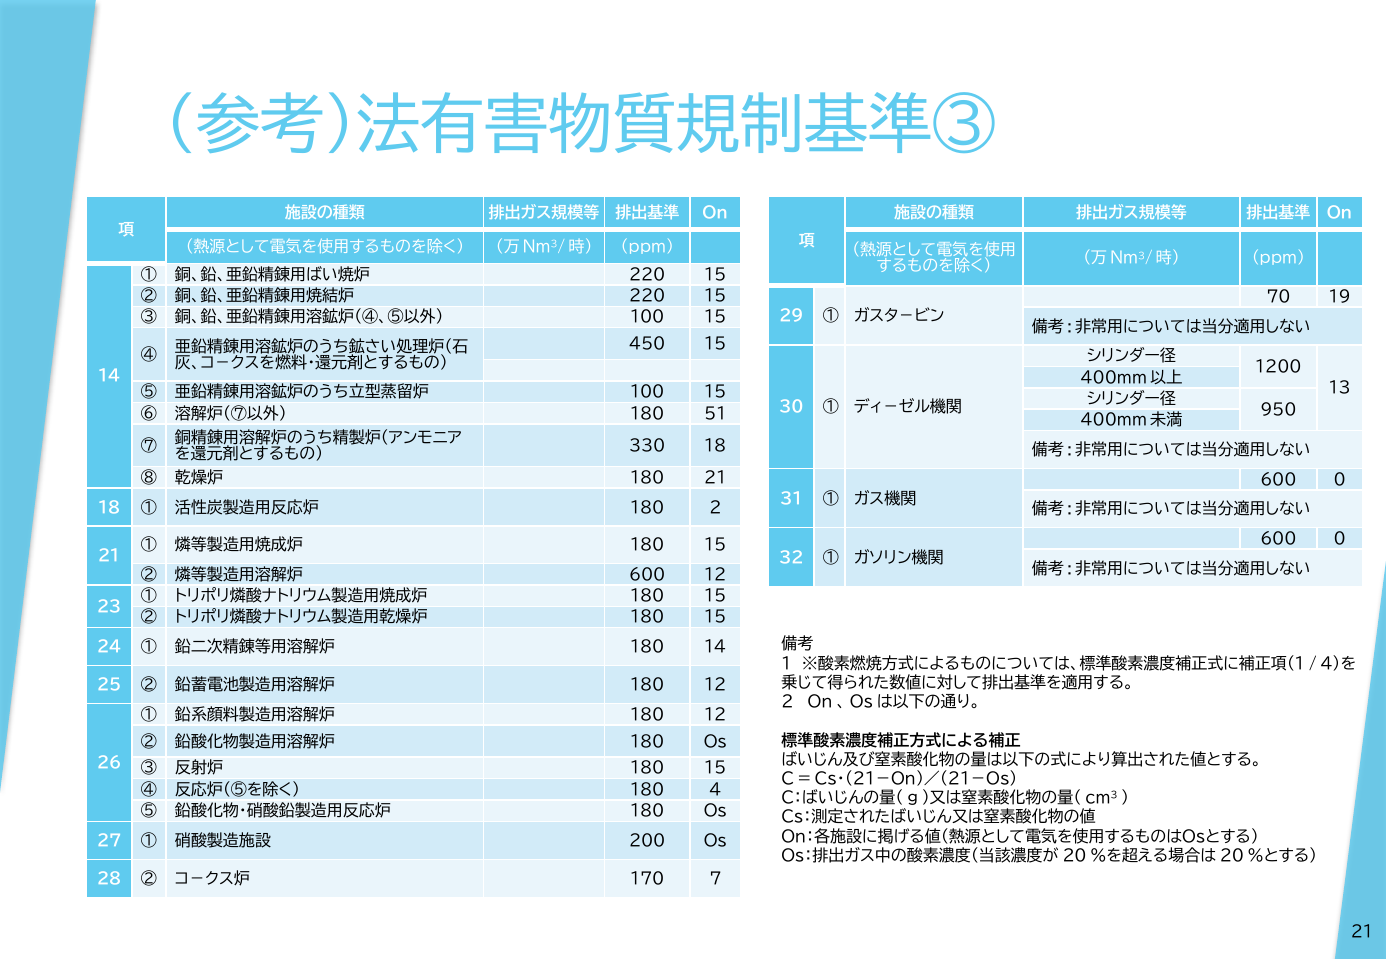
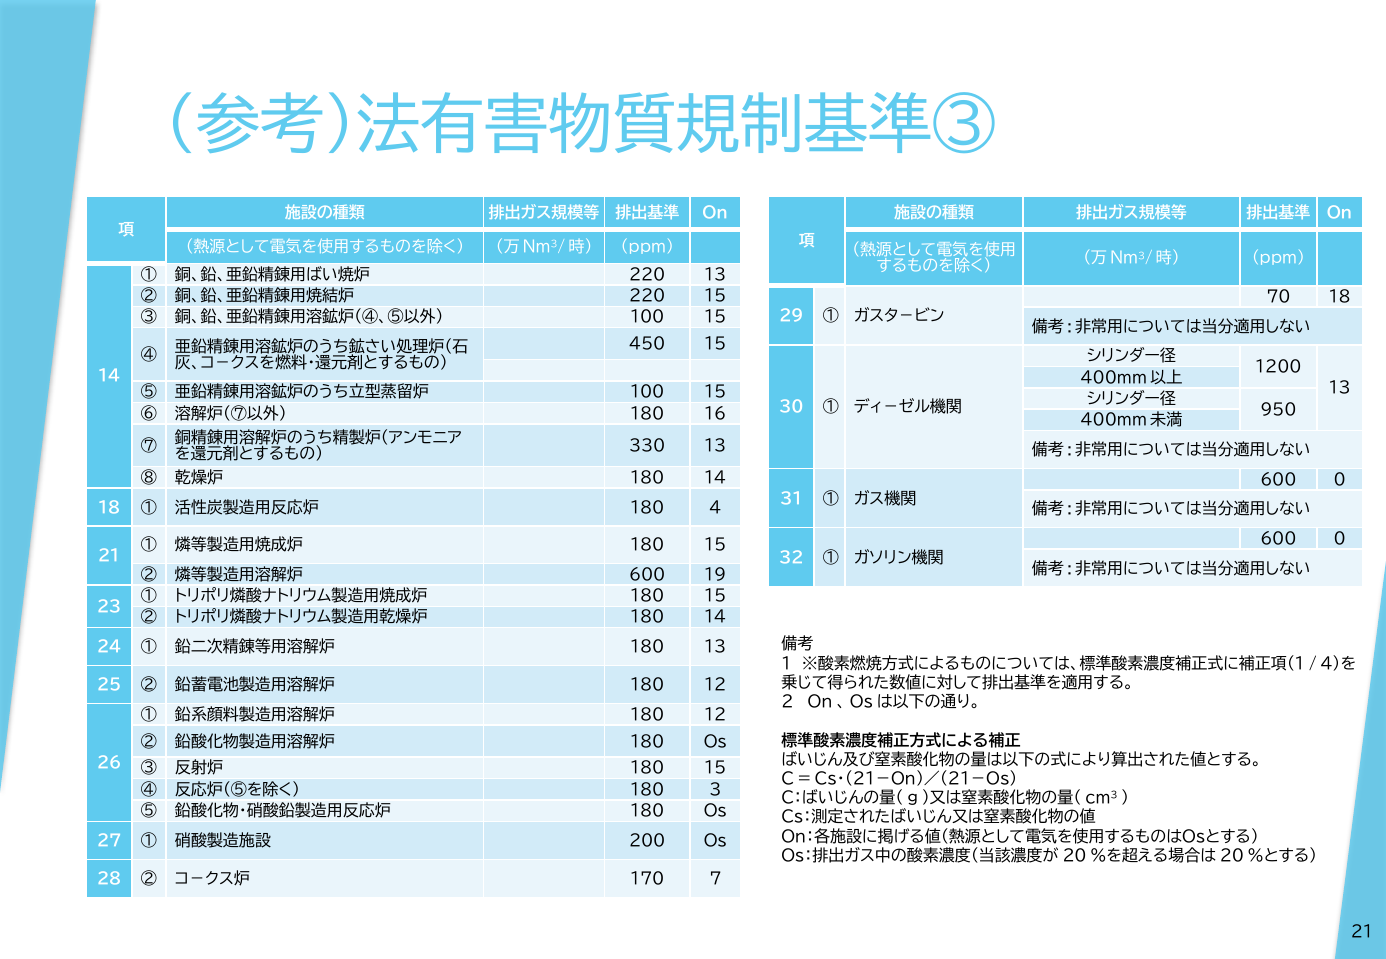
15 at (715, 275): 15 -> 13
70 19: 19 -> 18
51: 51 -> 16
330 18: 18 -> 13
21 at (715, 478): 21 -> 14
2: 2 -> 4
600 12: 12 -> 19
15 at (715, 618): 15 -> 14
180 14: 14 -> 13
4: 4 -> 3
